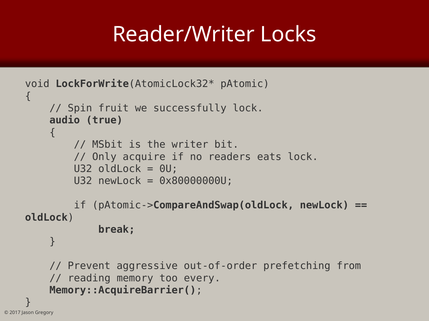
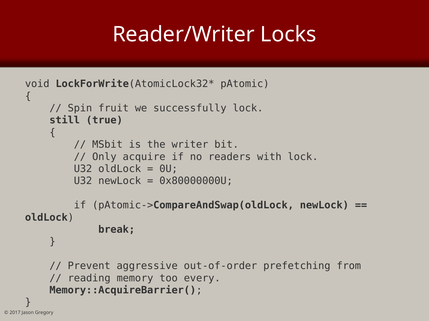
audio: audio -> still
eats: eats -> with
